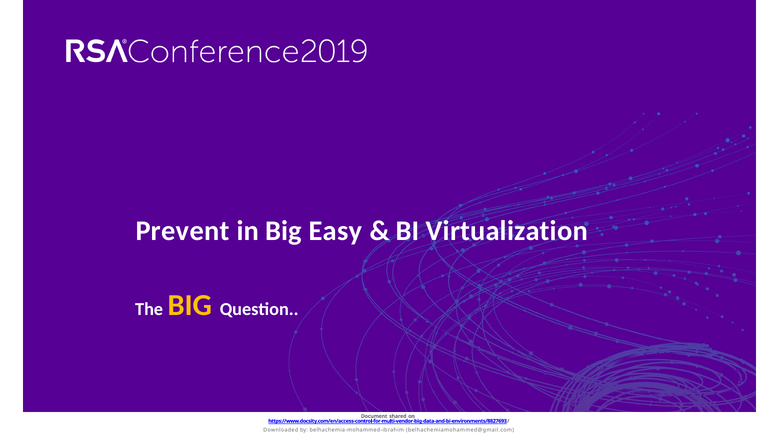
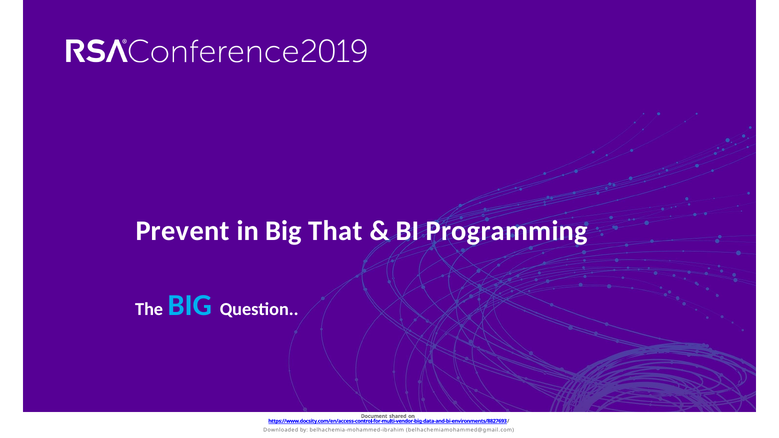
Easy: Easy -> That
Virtualization: Virtualization -> Programming
BIG at (190, 306) colour: yellow -> light blue
